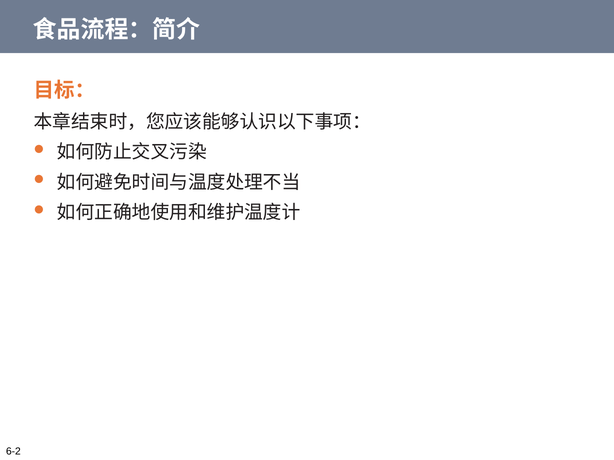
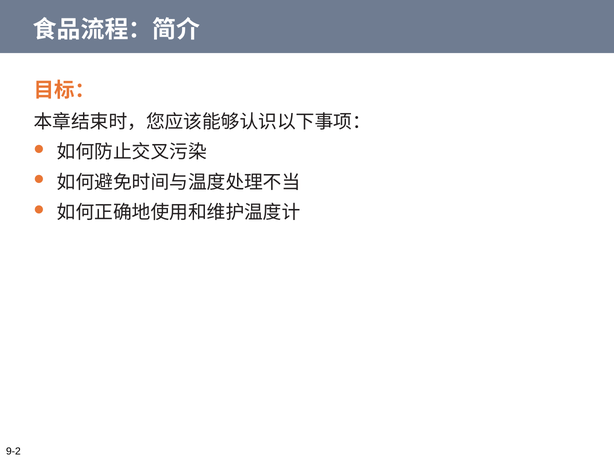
6-2: 6-2 -> 9-2
